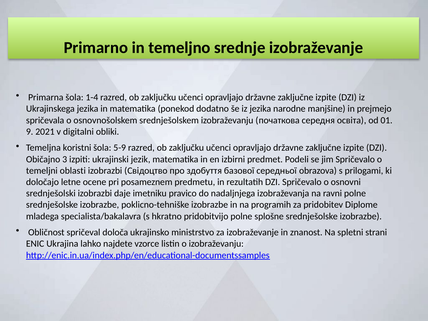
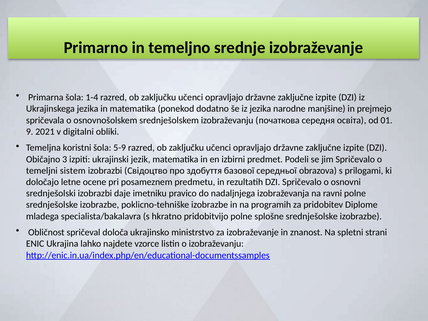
oblasti: oblasti -> sistem
